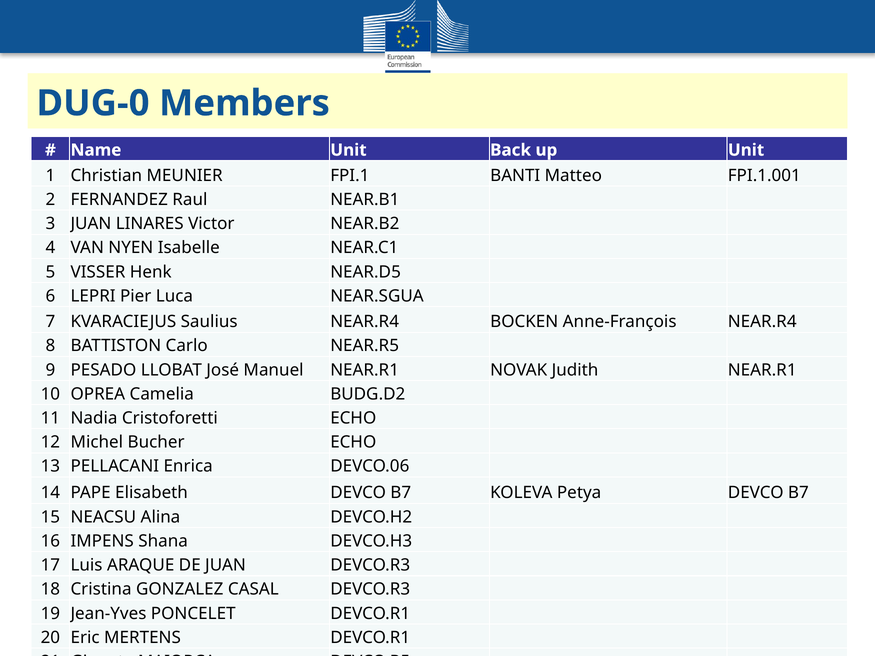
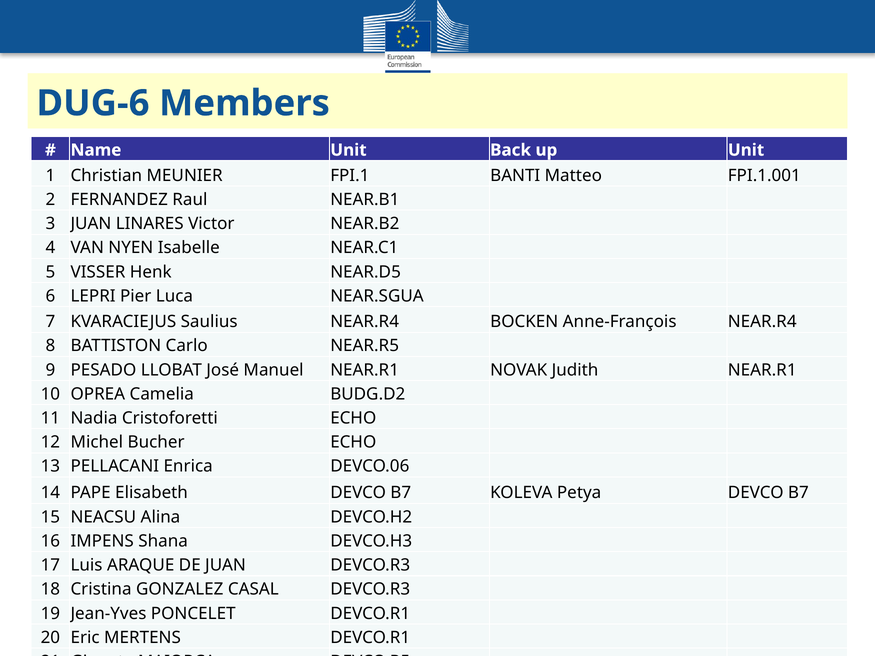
DUG-0: DUG-0 -> DUG-6
